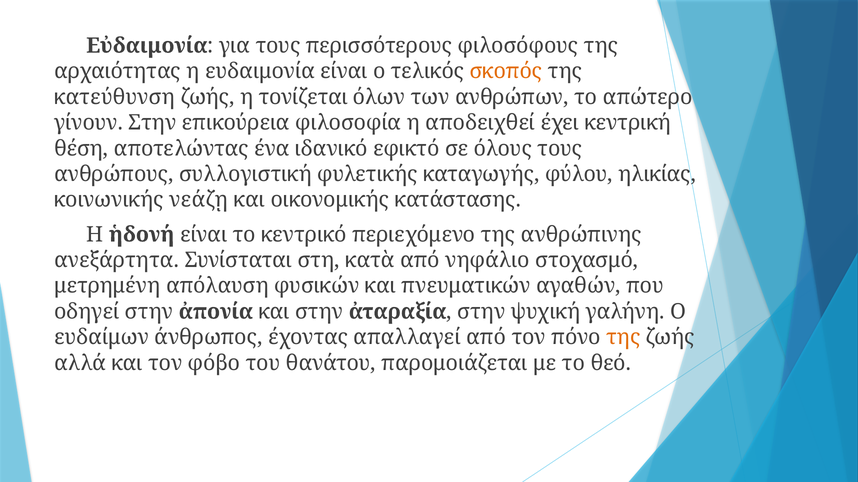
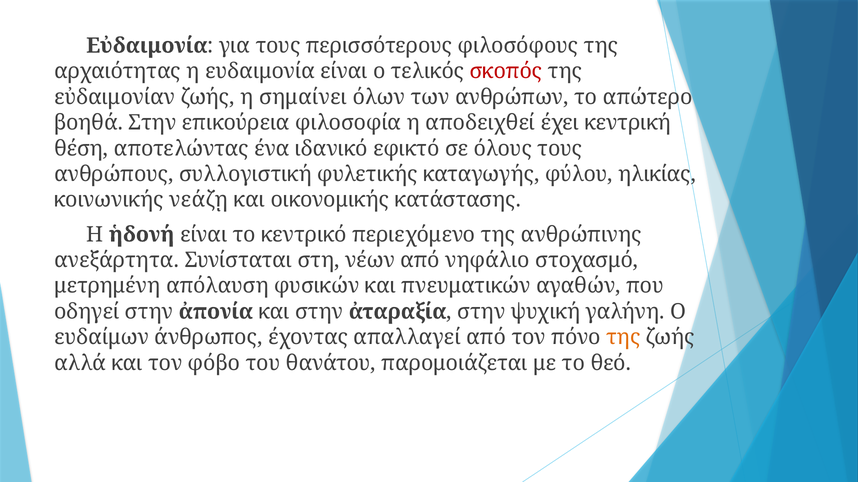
σκοπός colour: orange -> red
κατεύθυνση: κατεύθυνση -> εὐδαιμονίαν
τονίζεται: τονίζεται -> σημαίνει
γίνουν: γίνουν -> βοηθά
κατὰ: κατὰ -> νέων
